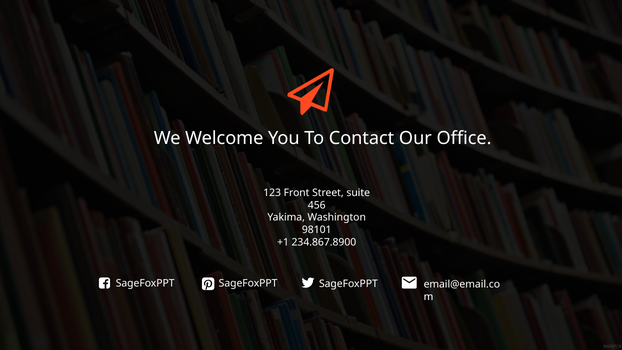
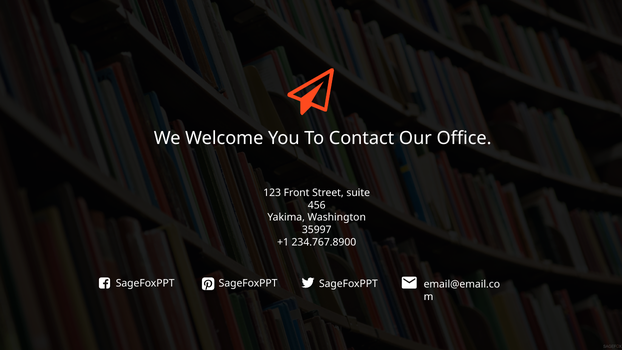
98101: 98101 -> 35997
234.867.8900: 234.867.8900 -> 234.767.8900
